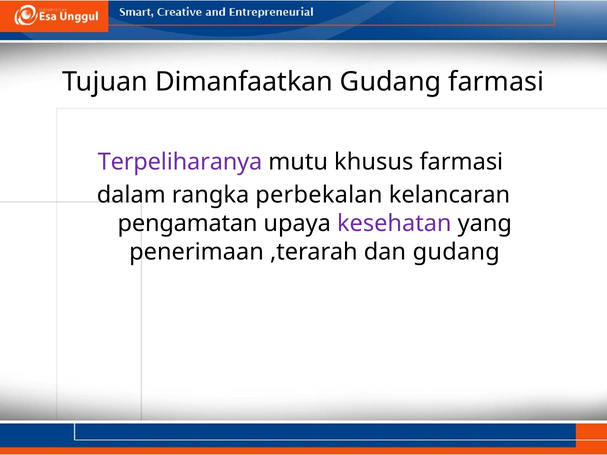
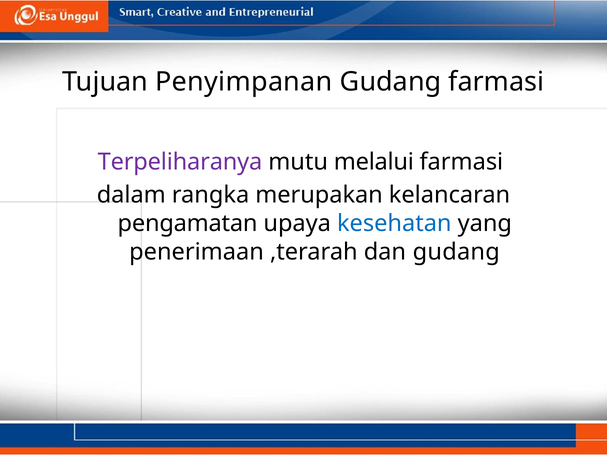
Dimanfaatkan: Dimanfaatkan -> Penyimpanan
khusus: khusus -> melalui
perbekalan: perbekalan -> merupakan
kesehatan colour: purple -> blue
